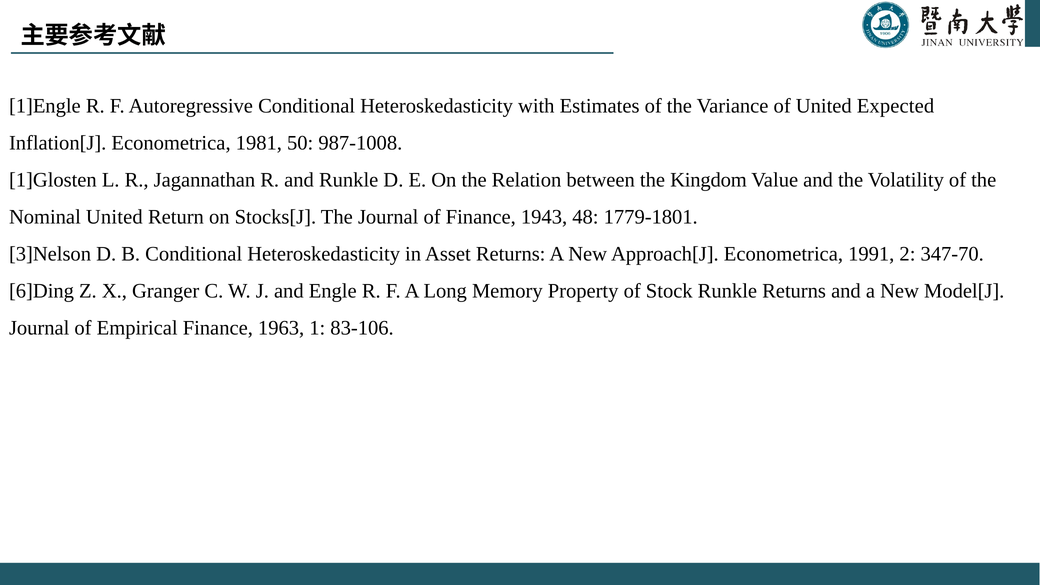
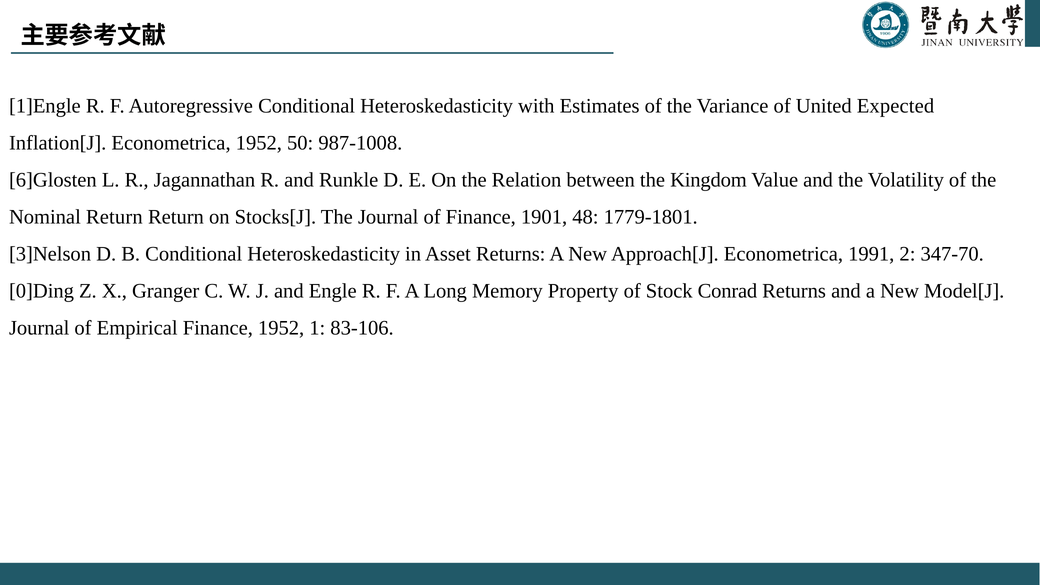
Econometrica 1981: 1981 -> 1952
1]Glosten: 1]Glosten -> 6]Glosten
Nominal United: United -> Return
1943: 1943 -> 1901
6]Ding: 6]Ding -> 0]Ding
Stock Runkle: Runkle -> Conrad
Finance 1963: 1963 -> 1952
